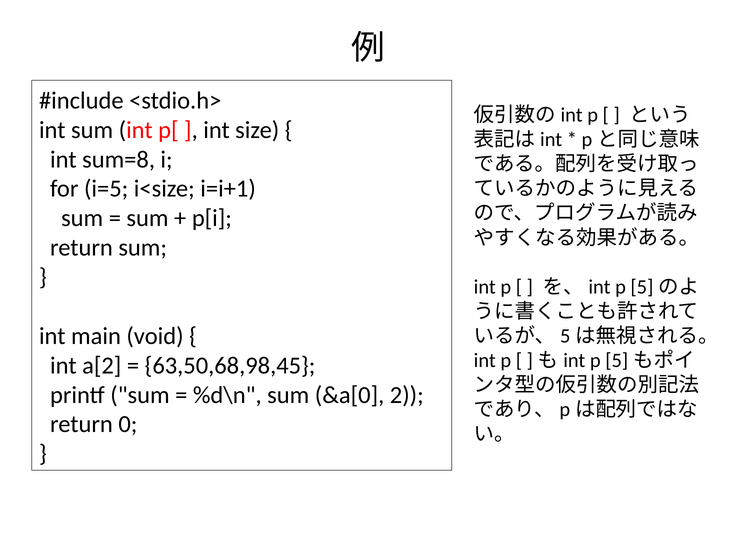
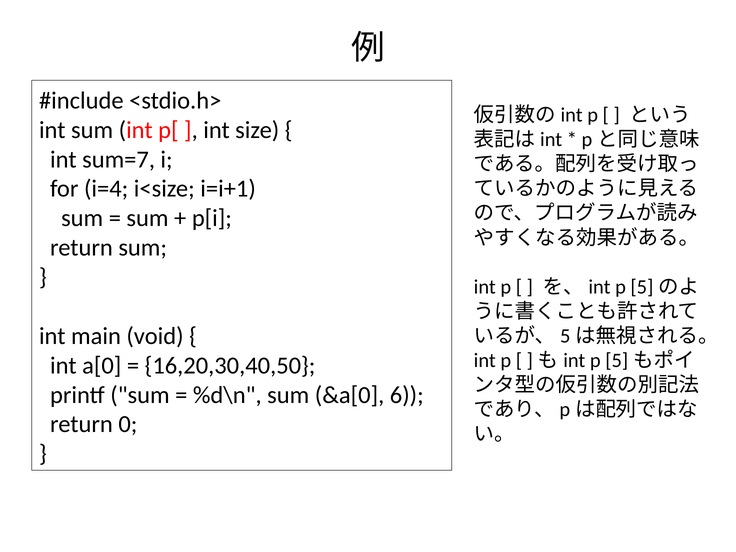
sum=8: sum=8 -> sum=7
i=5: i=5 -> i=4
a[2: a[2 -> a[0
63,50,68,98,45: 63,50,68,98,45 -> 16,20,30,40,50
2: 2 -> 6
